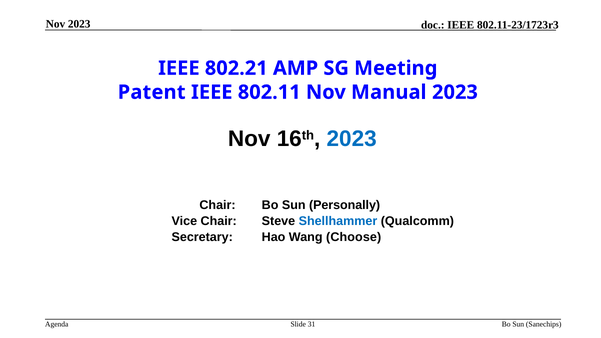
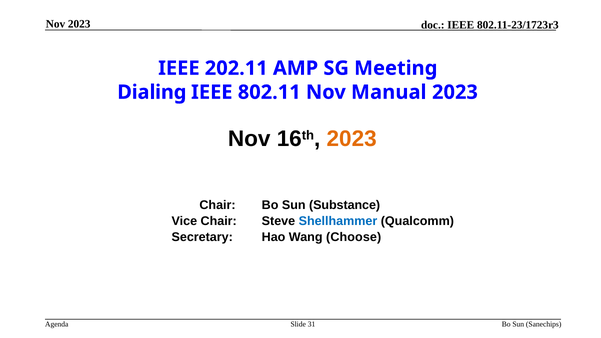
802.21: 802.21 -> 202.11
Patent: Patent -> Dialing
2023 at (352, 139) colour: blue -> orange
Personally: Personally -> Substance
